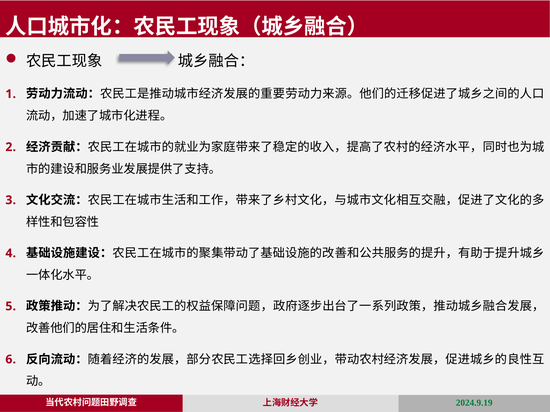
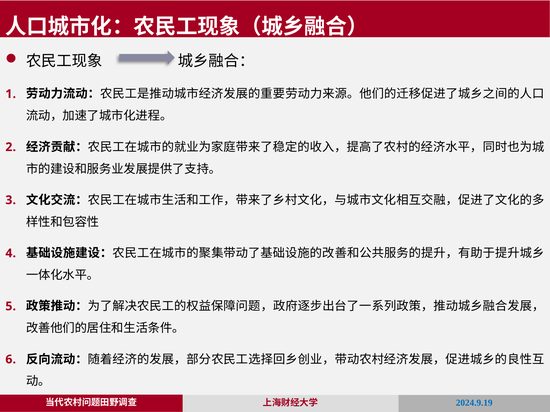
2024.9.19 colour: green -> blue
